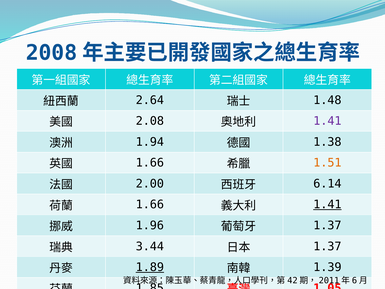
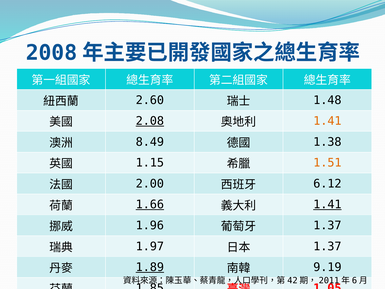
2.64: 2.64 -> 2.60
2.08 underline: none -> present
1.41 at (327, 121) colour: purple -> orange
1.94: 1.94 -> 8.49
1.66 at (150, 163): 1.66 -> 1.15
6.14: 6.14 -> 6.12
1.66 at (150, 204) underline: none -> present
3.44: 3.44 -> 1.97
1.39: 1.39 -> 9.19
